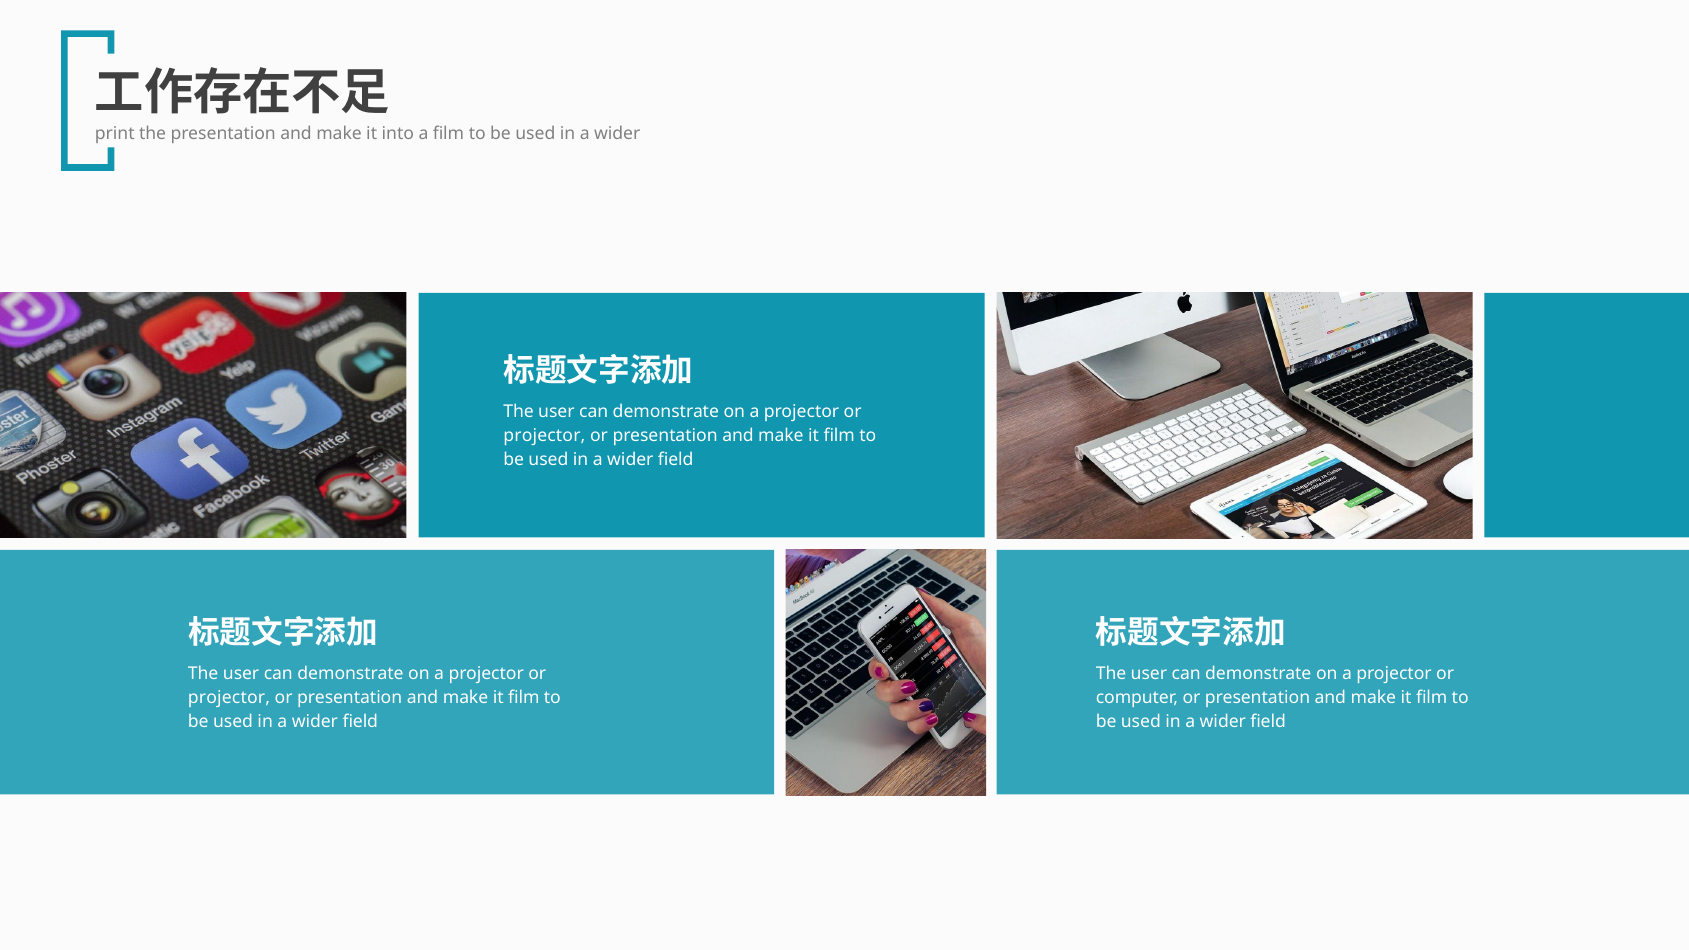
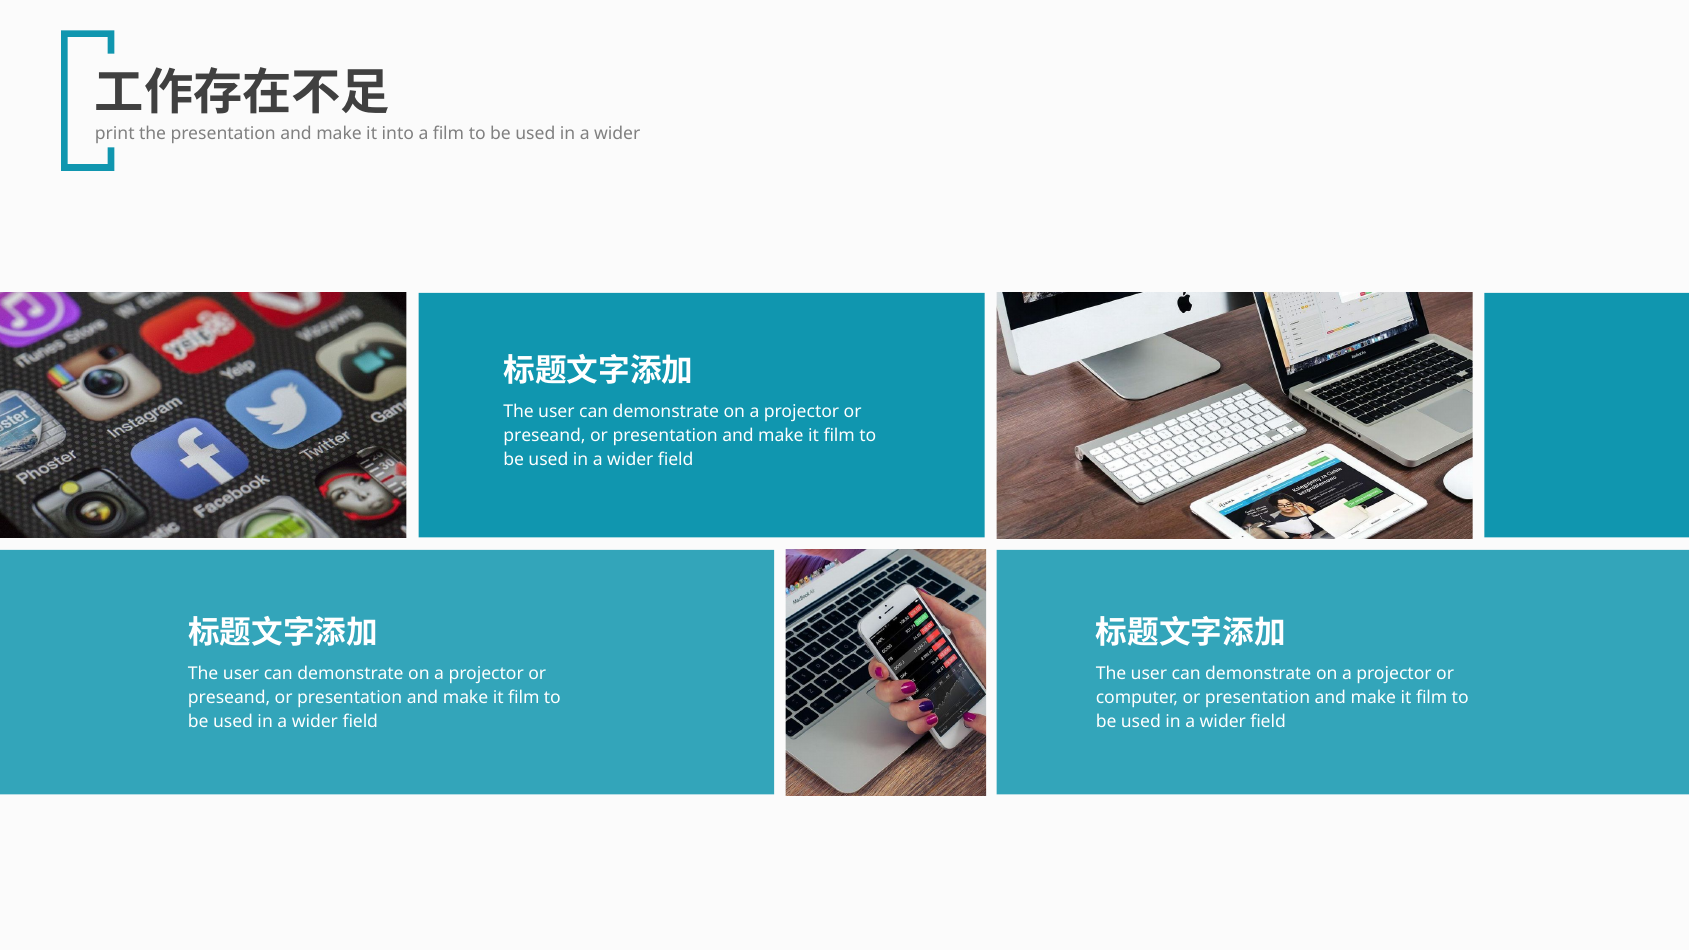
projector at (544, 436): projector -> preseand
projector at (229, 698): projector -> preseand
